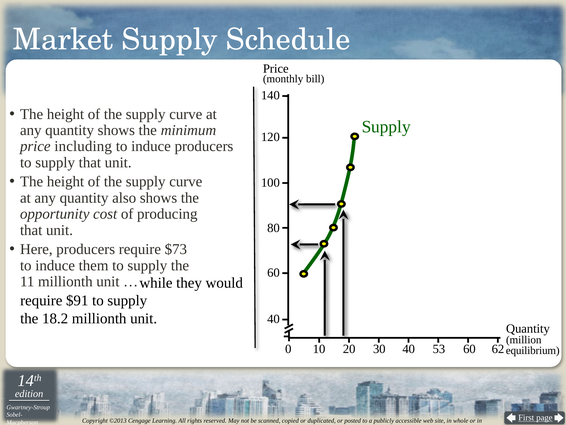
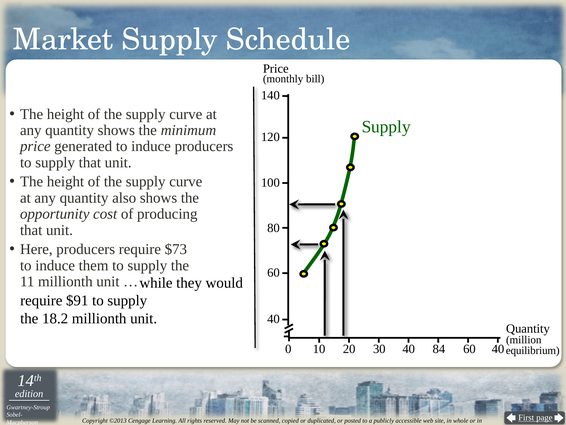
including: including -> generated
53: 53 -> 84
60 62: 62 -> 40
